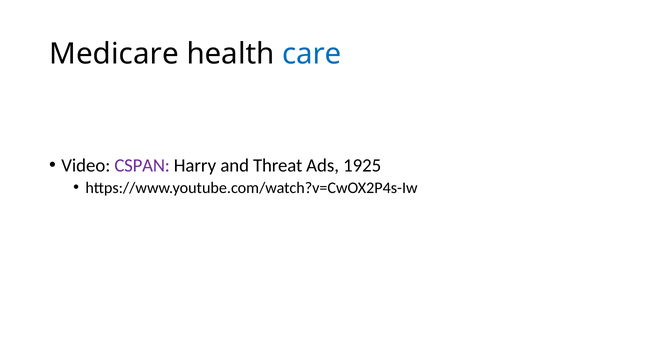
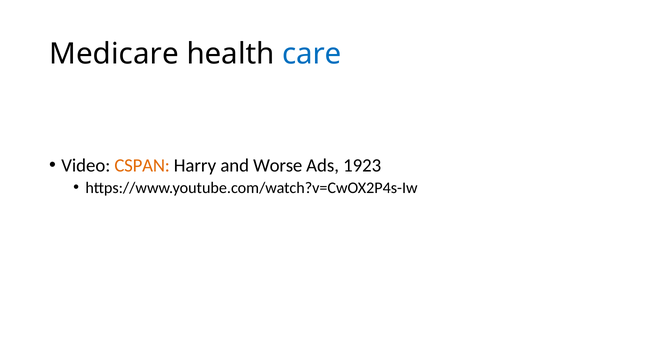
CSPAN colour: purple -> orange
Threat: Threat -> Worse
1925: 1925 -> 1923
